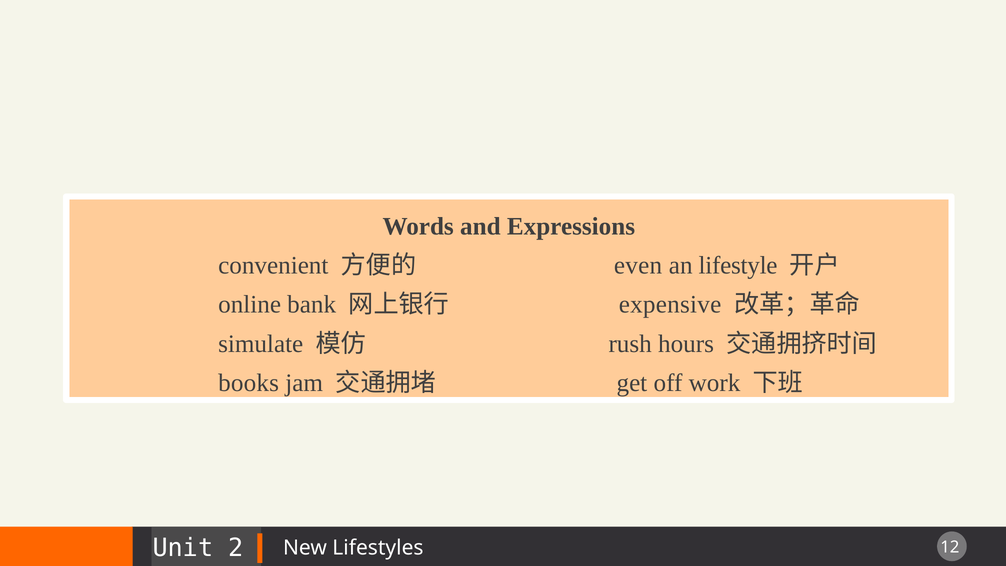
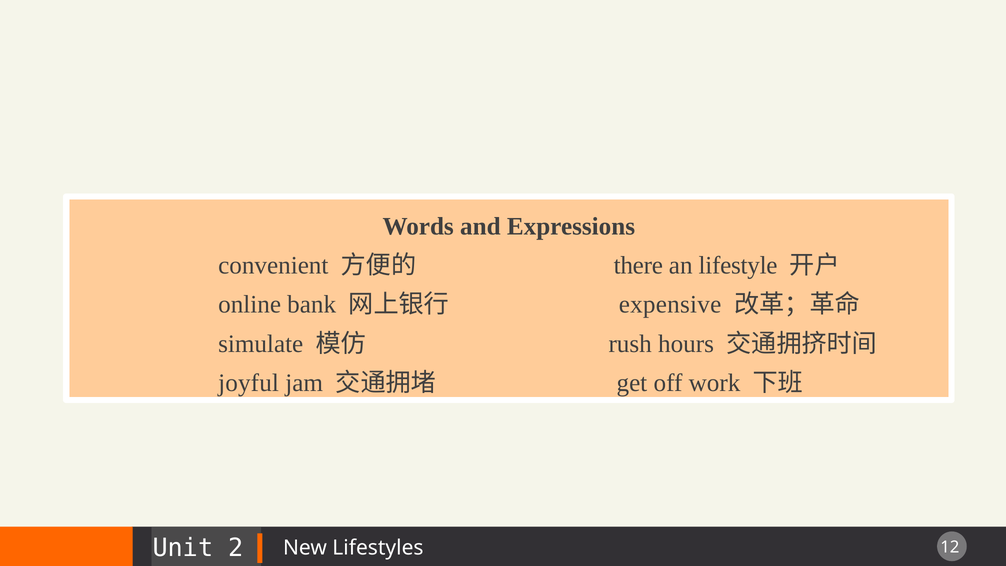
even: even -> there
books: books -> joyful
